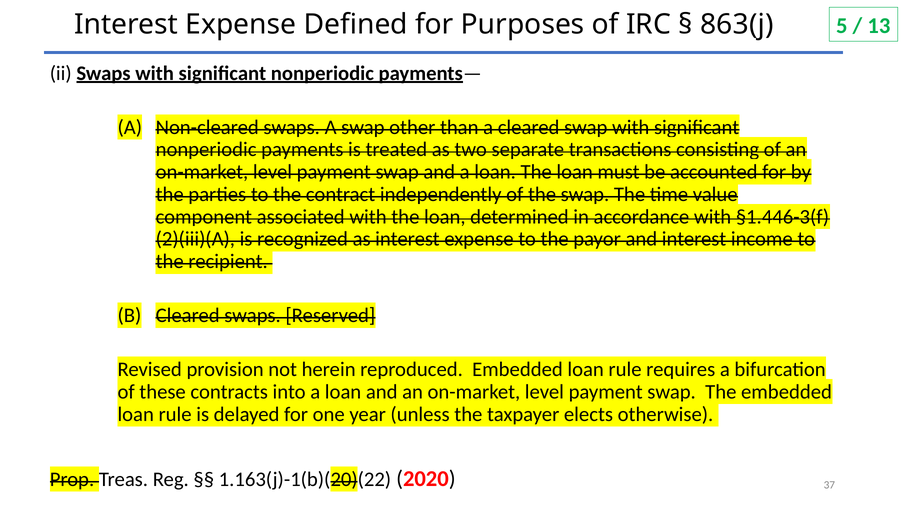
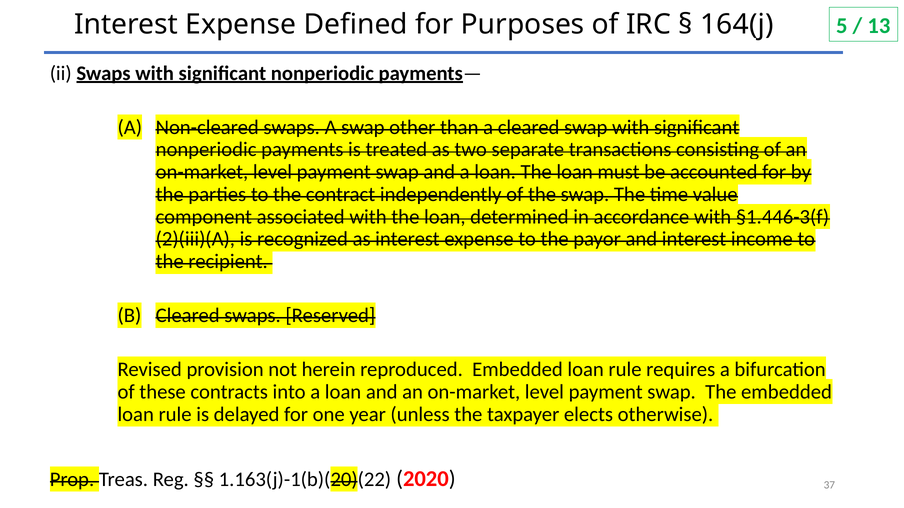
863(j: 863(j -> 164(j
